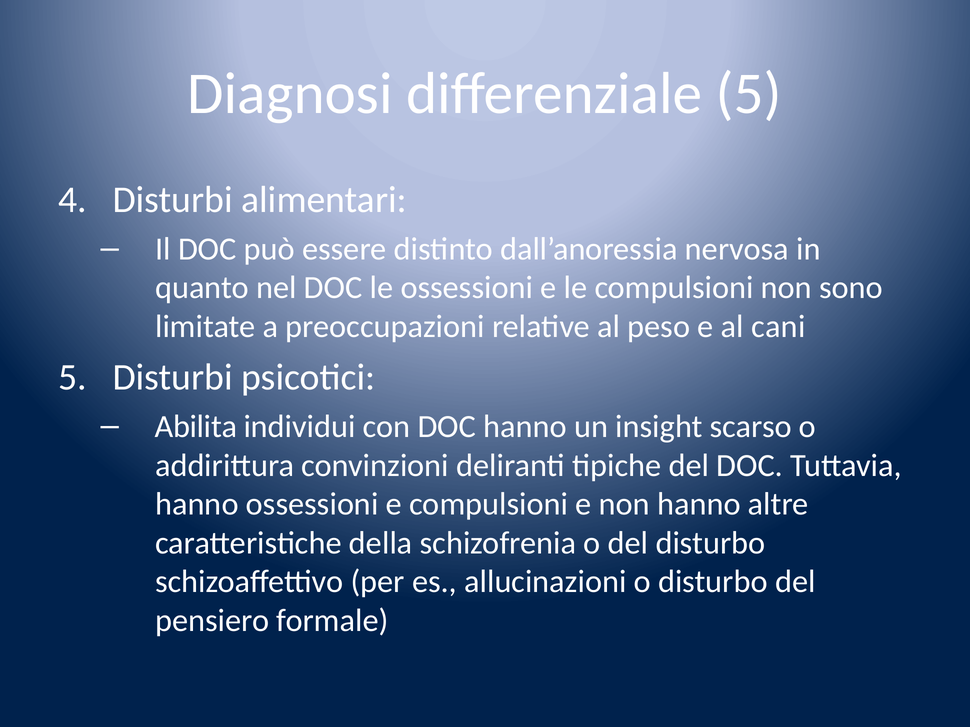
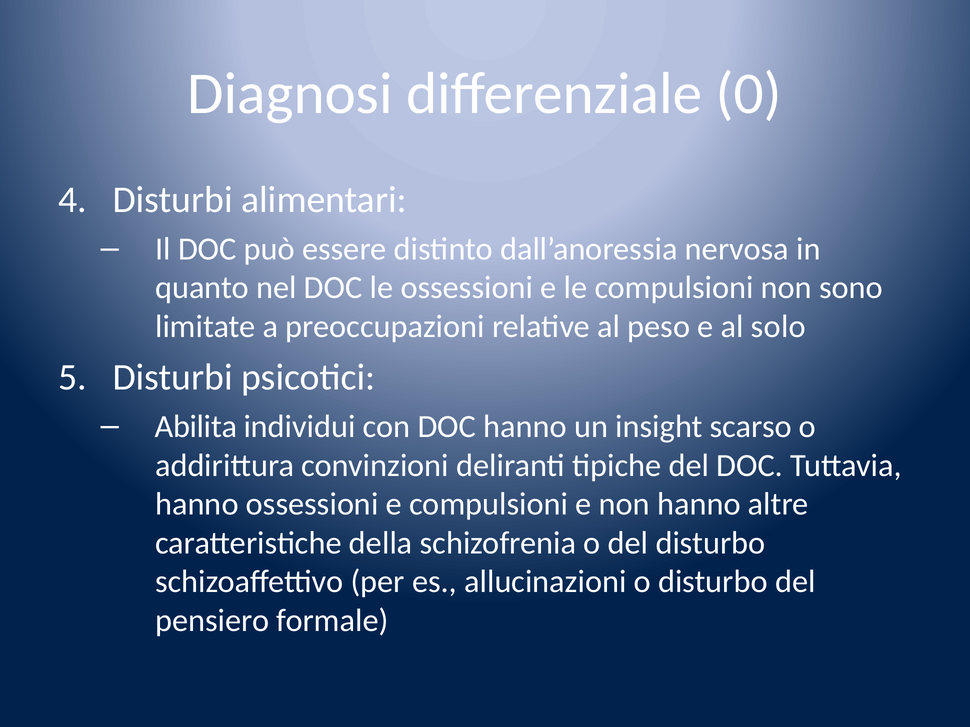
differenziale 5: 5 -> 0
cani: cani -> solo
